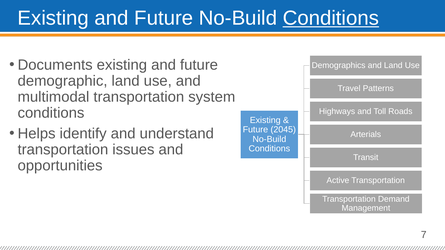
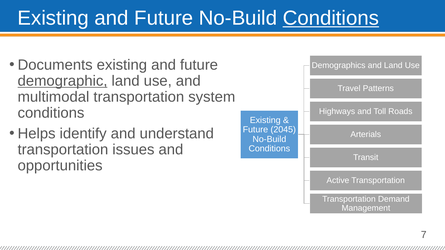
demographic underline: none -> present
